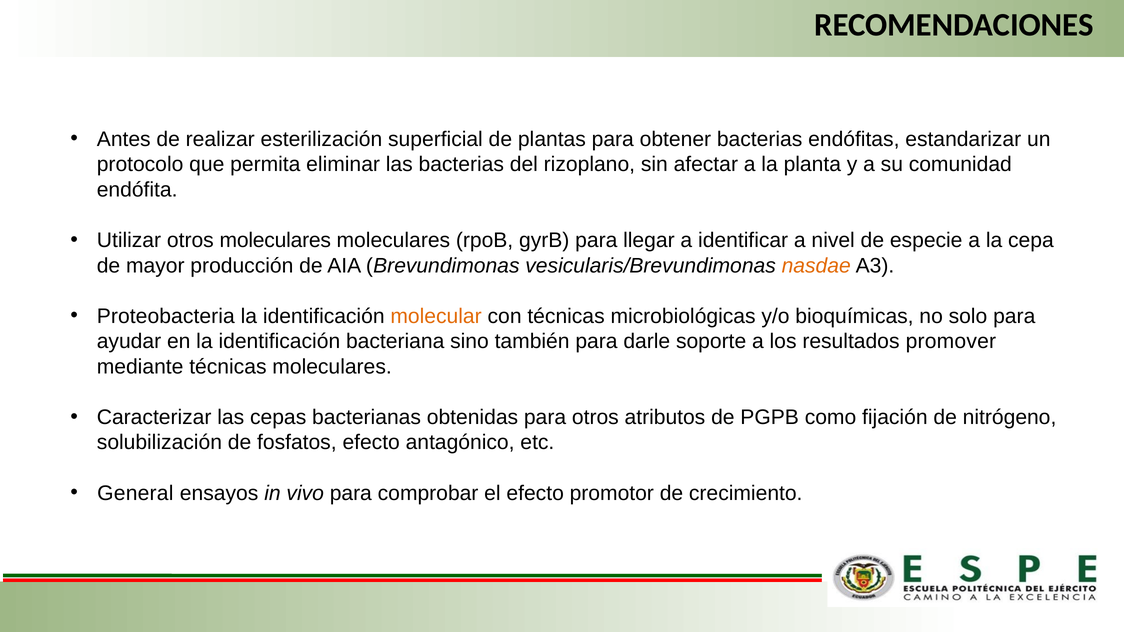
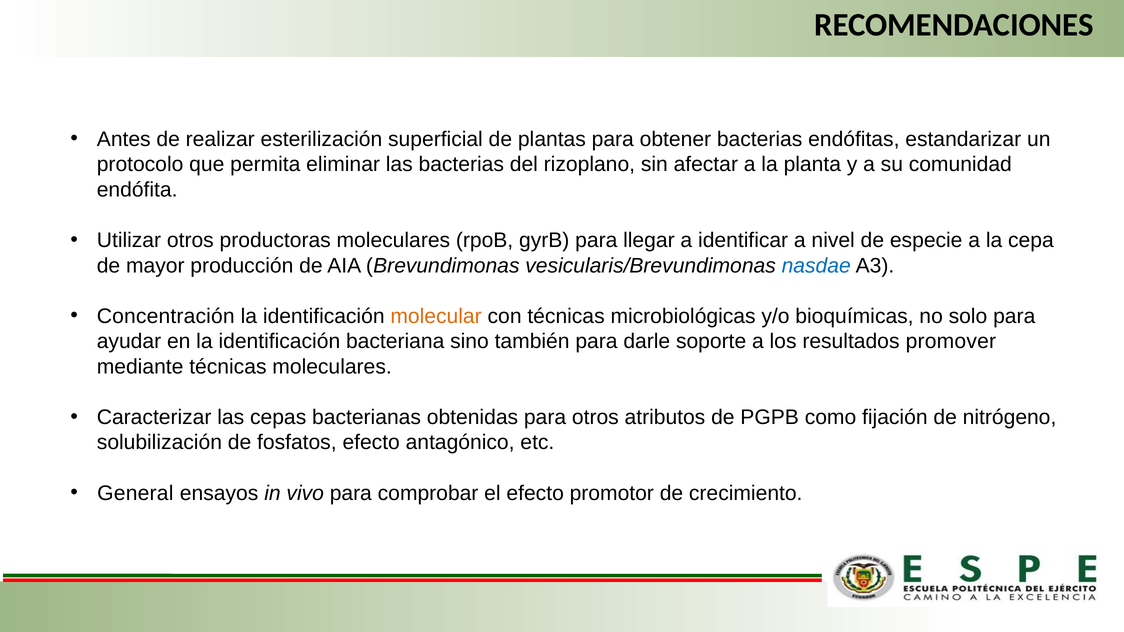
otros moleculares: moleculares -> productoras
nasdae colour: orange -> blue
Proteobacteria: Proteobacteria -> Concentración
